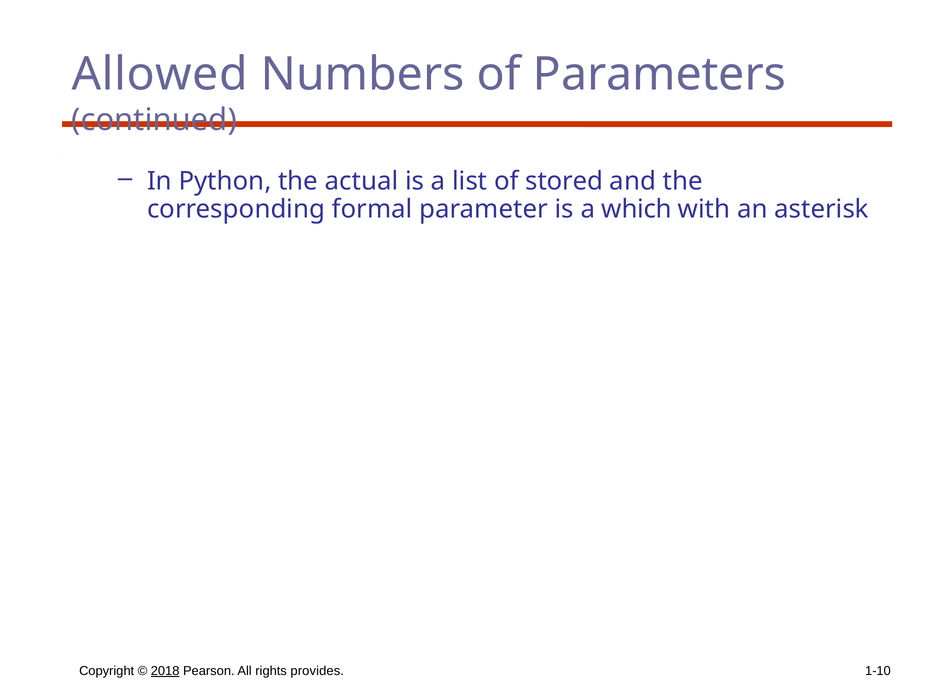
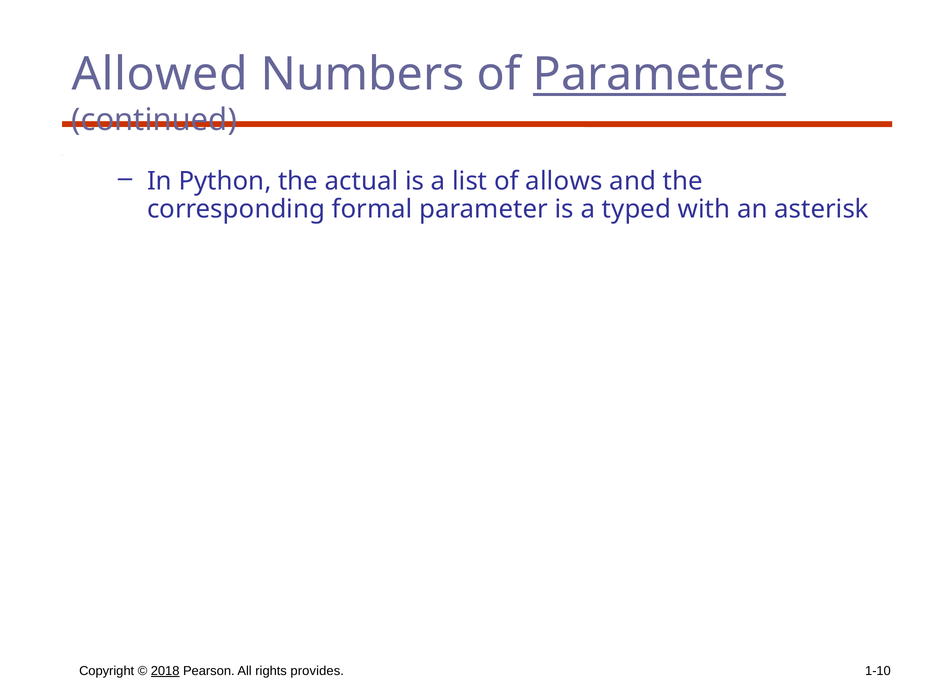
Parameters underline: none -> present
stored: stored -> allows
which: which -> typed
